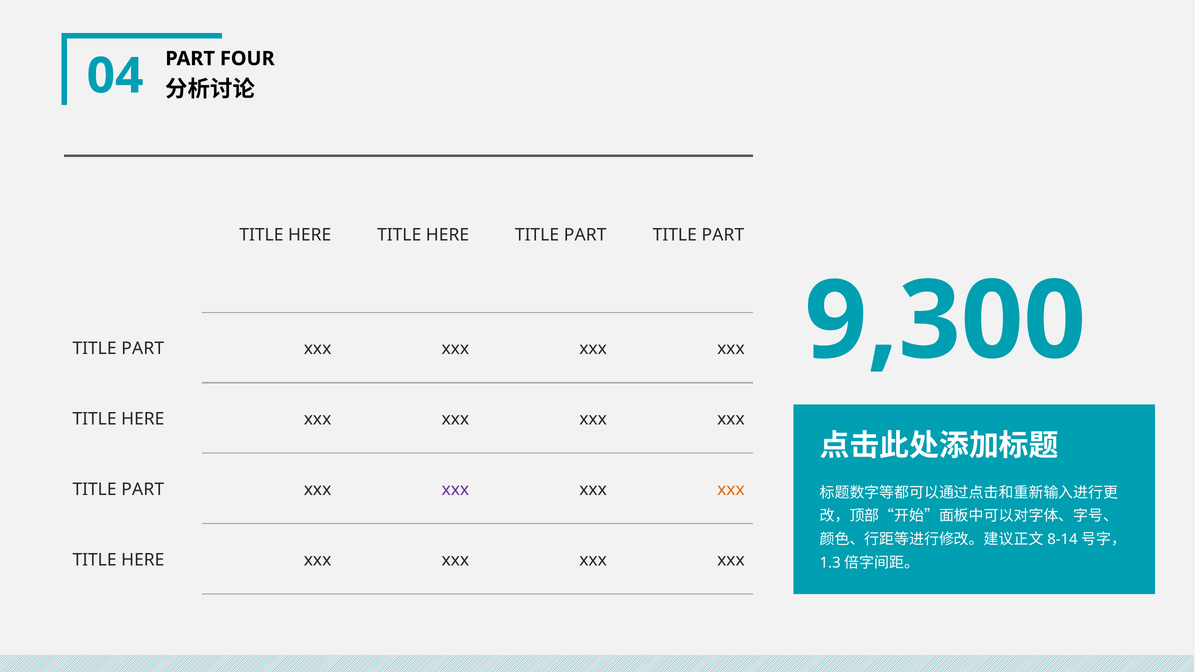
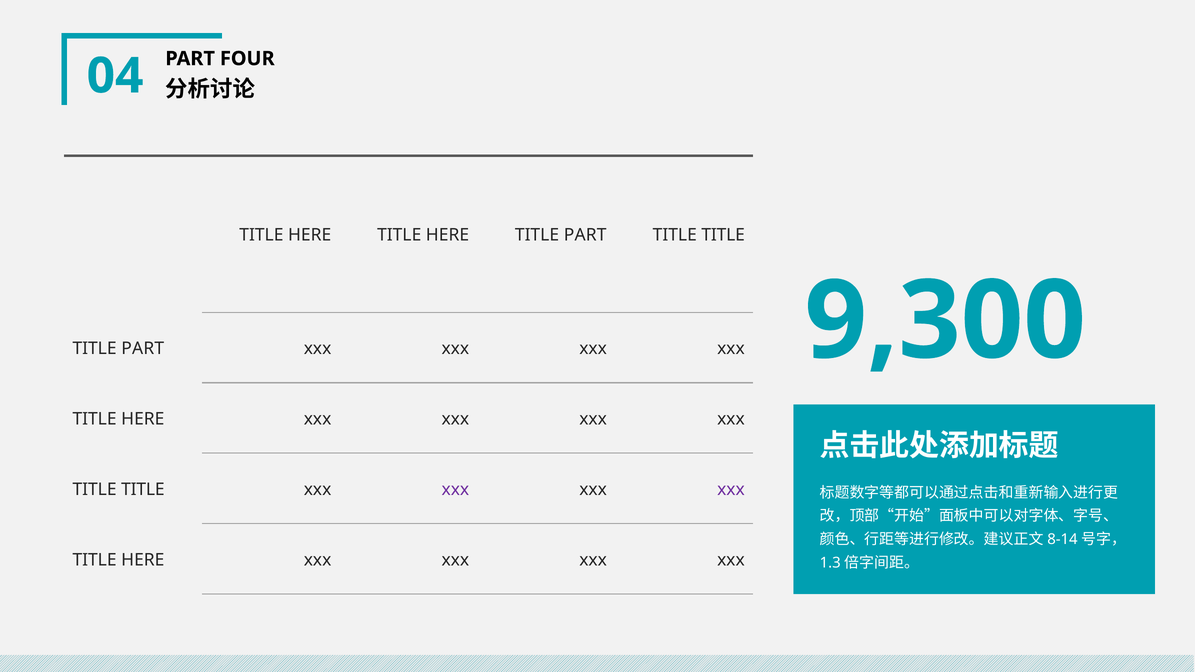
PART at (723, 235): PART -> TITLE
PART at (143, 490): PART -> TITLE
xxx at (731, 490) colour: orange -> purple
